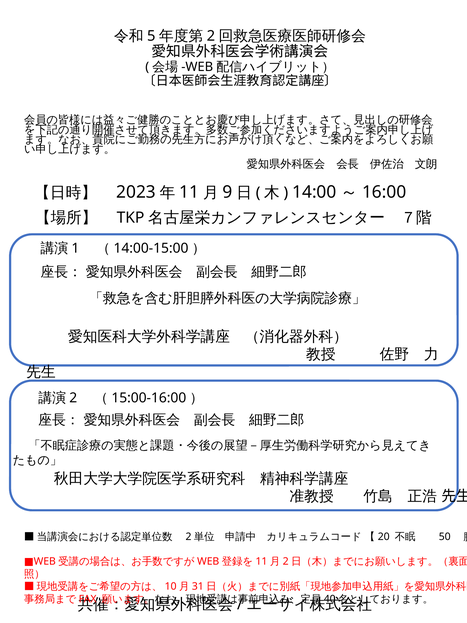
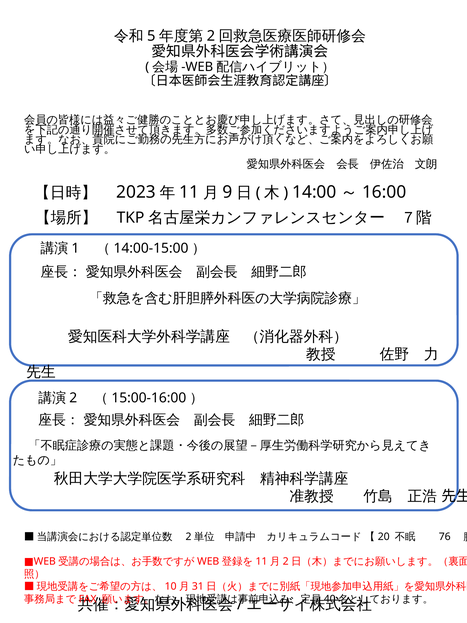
50: 50 -> 76
